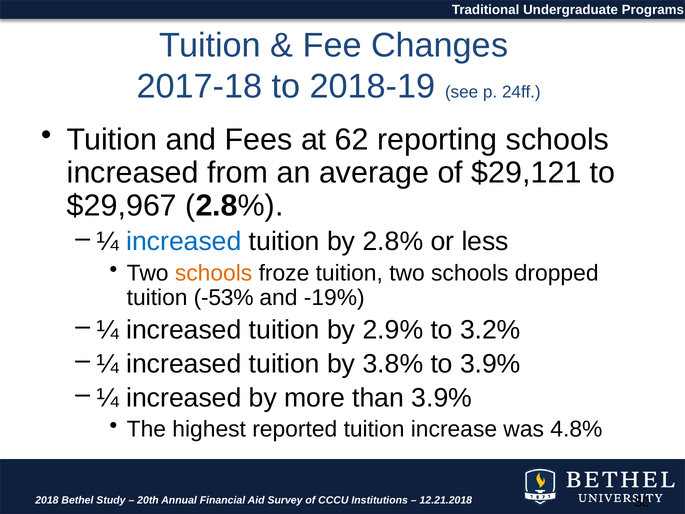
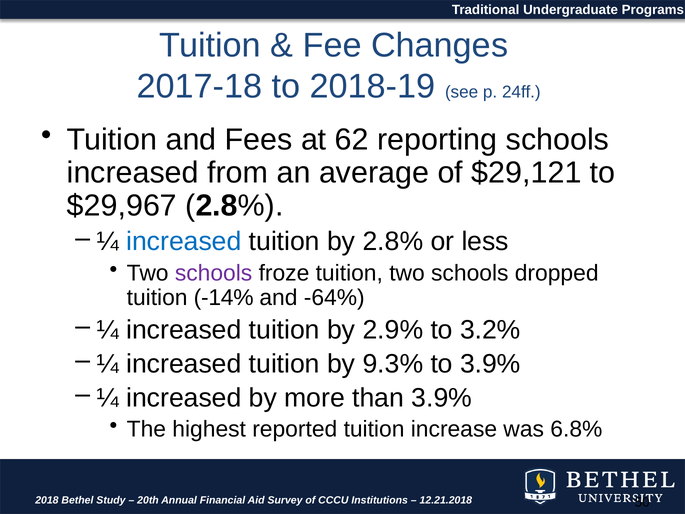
schools at (214, 273) colour: orange -> purple
-53%: -53% -> -14%
-19%: -19% -> -64%
3.8%: 3.8% -> 9.3%
4.8%: 4.8% -> 6.8%
